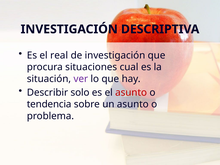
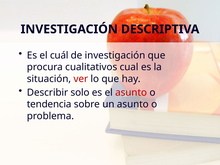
real: real -> cuál
situaciones: situaciones -> cualitativos
ver colour: purple -> red
